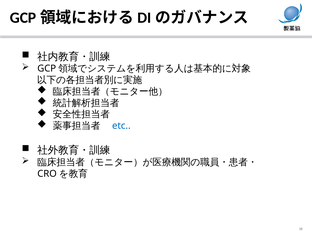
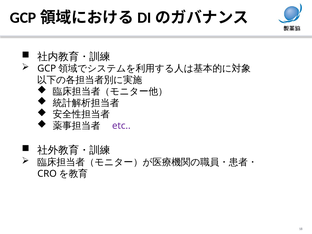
etc colour: blue -> purple
